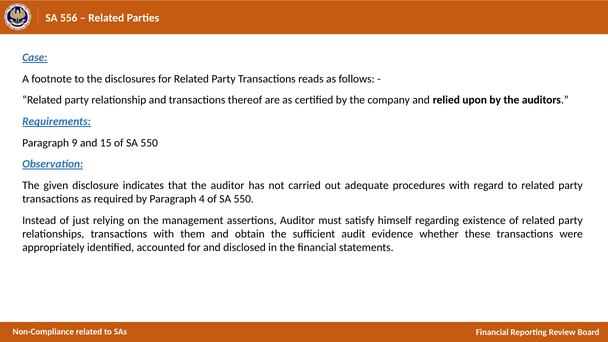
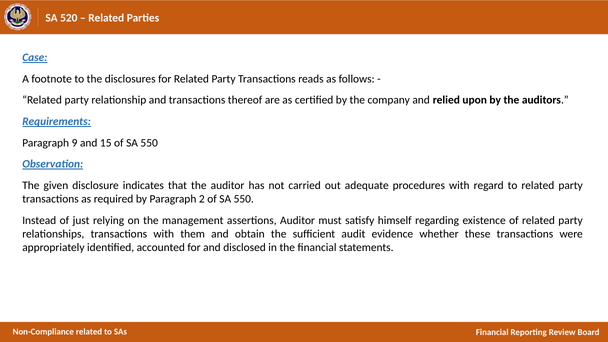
556: 556 -> 520
4: 4 -> 2
